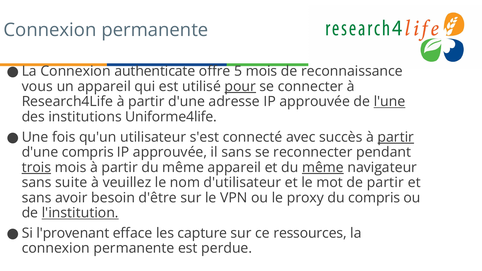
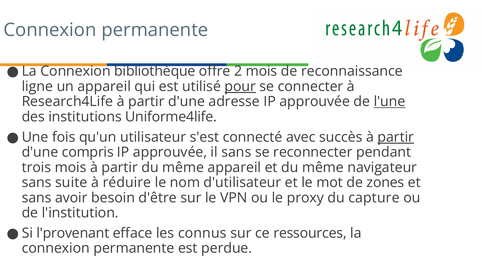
authenticate: authenticate -> bibliothèque
5: 5 -> 2
vous: vous -> ligne
trois underline: present -> none
même at (323, 167) underline: present -> none
veuillez: veuillez -> réduire
de partir: partir -> zones
du compris: compris -> capture
l'institution underline: present -> none
capture: capture -> connus
